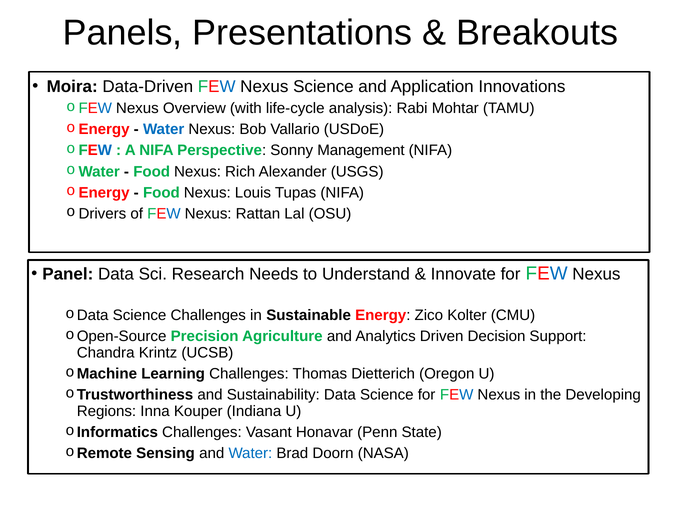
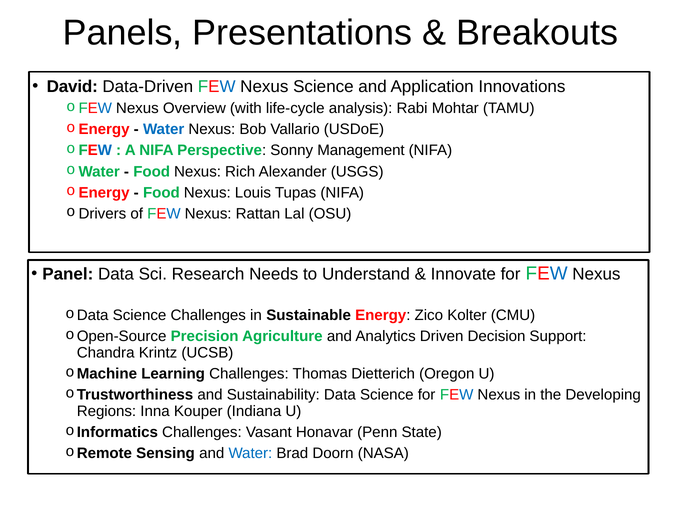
Moira: Moira -> David
